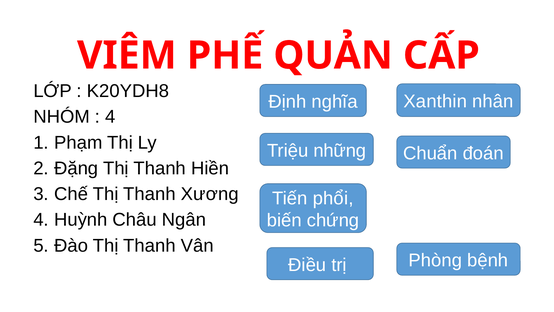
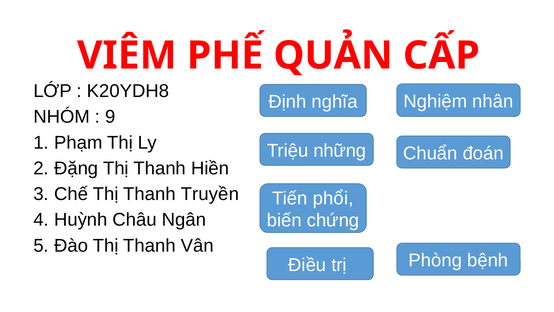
Xanthin: Xanthin -> Nghiệm
4 at (110, 117): 4 -> 9
Xương: Xương -> Truyền
